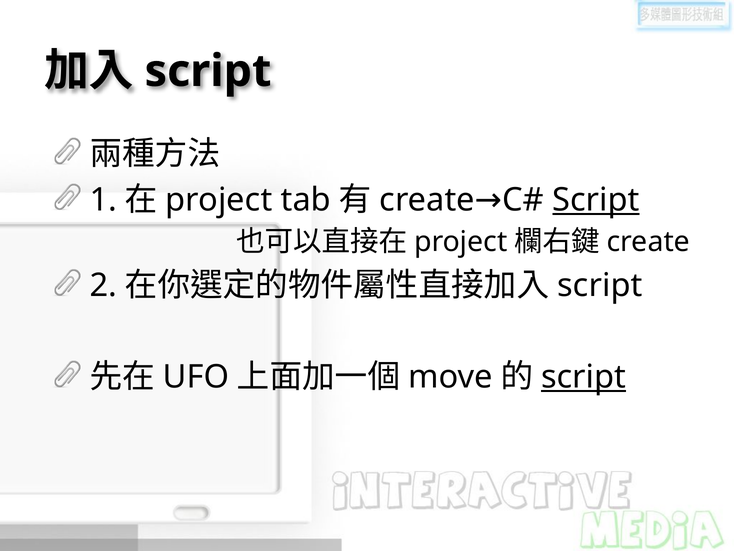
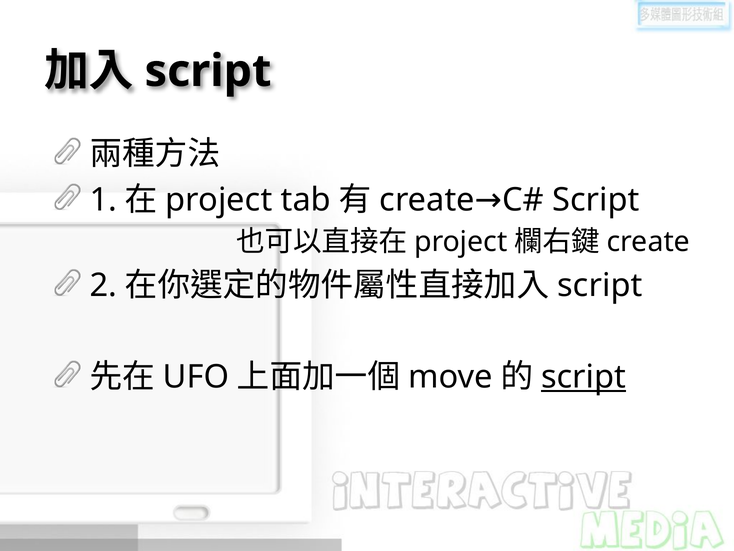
Script at (596, 200) underline: present -> none
